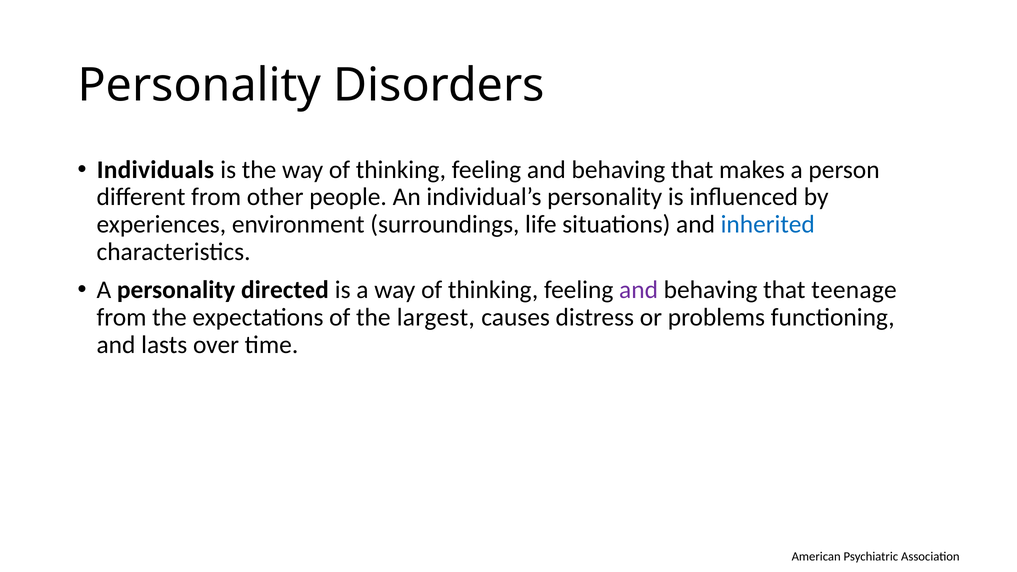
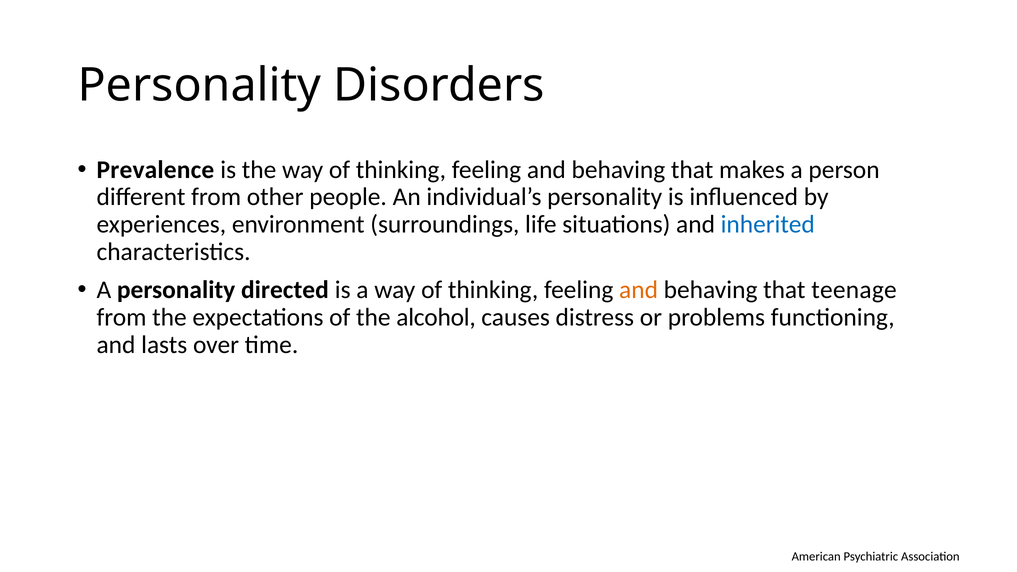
Individuals: Individuals -> Prevalence
and at (639, 290) colour: purple -> orange
largest: largest -> alcohol
